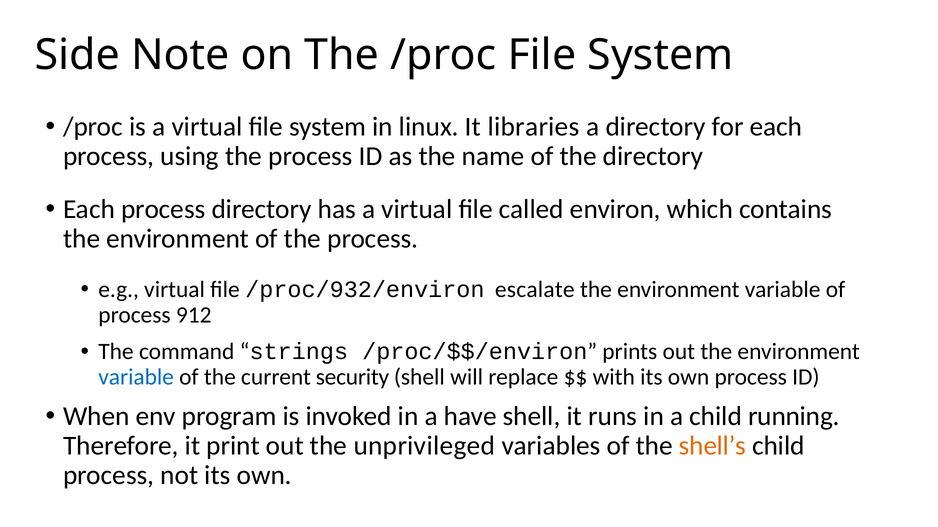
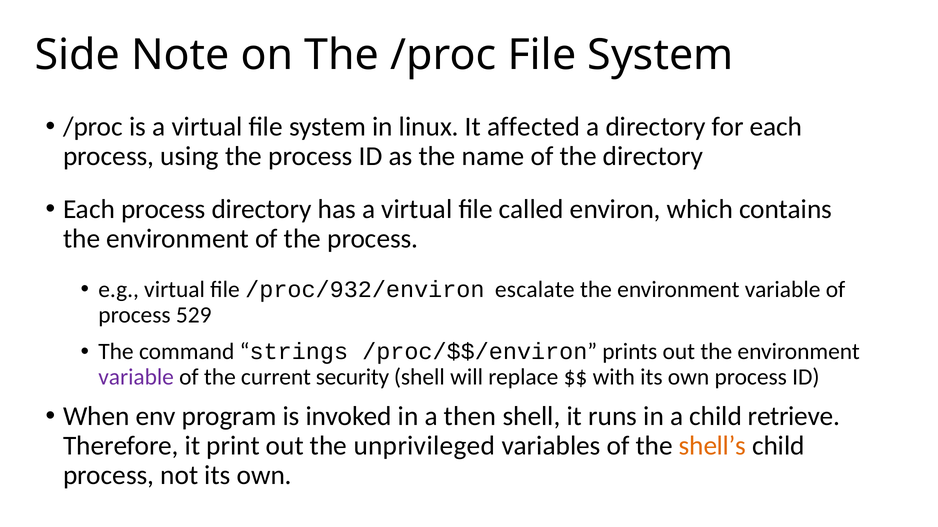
libraries: libraries -> affected
912: 912 -> 529
variable at (136, 377) colour: blue -> purple
have: have -> then
running: running -> retrieve
